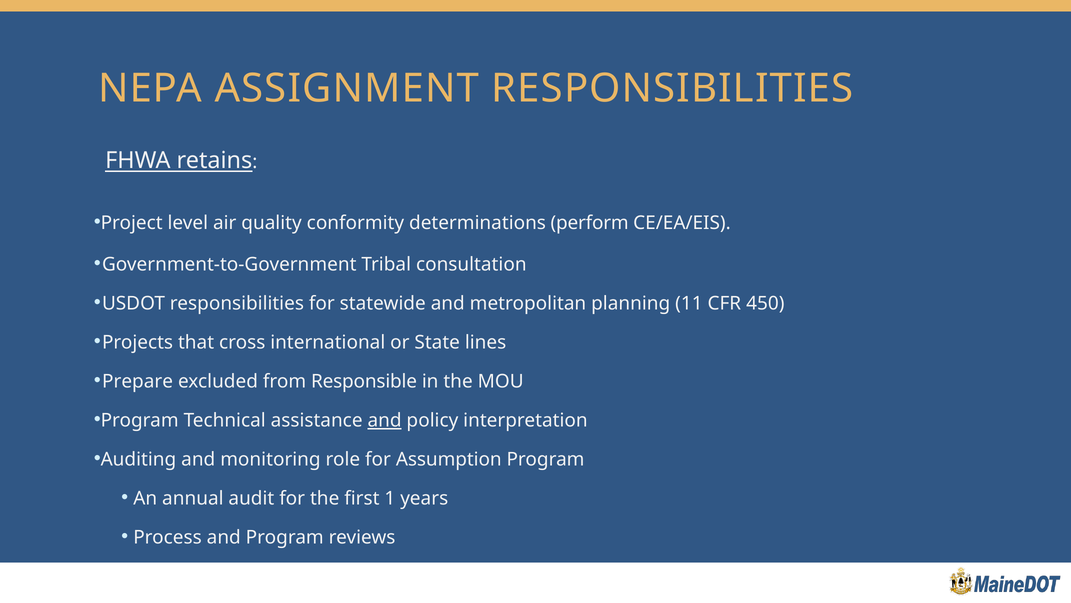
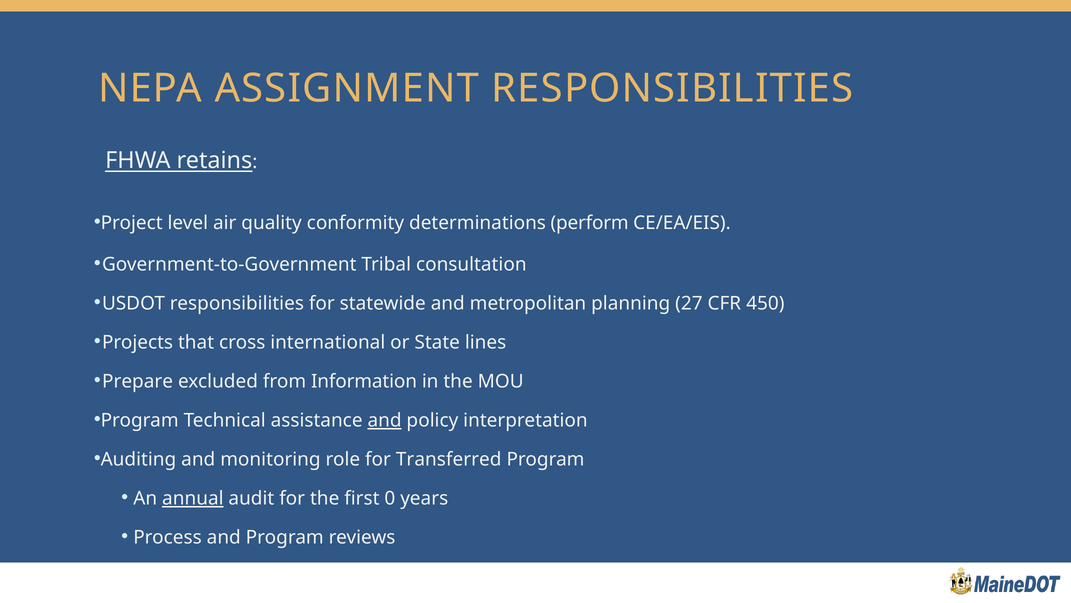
11: 11 -> 27
Responsible: Responsible -> Information
Assumption: Assumption -> Transferred
annual underline: none -> present
1: 1 -> 0
